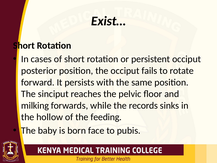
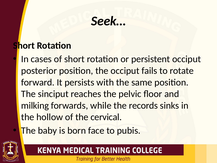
Exist…: Exist… -> Seek…
feeding: feeding -> cervical
